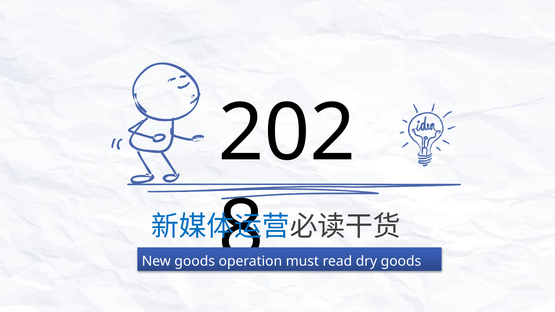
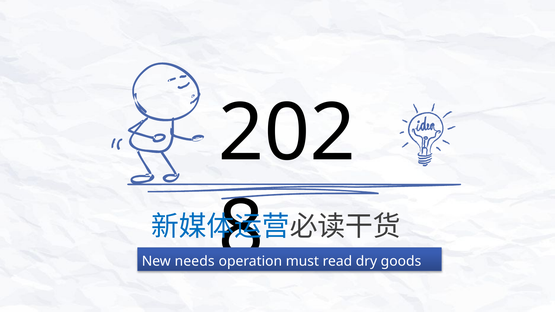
New goods: goods -> needs
